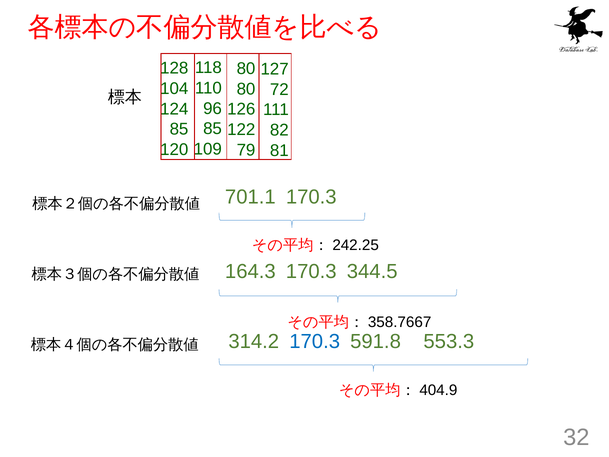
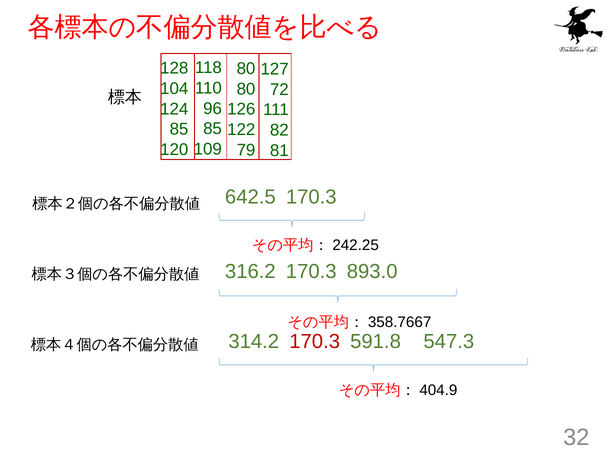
701.1: 701.1 -> 642.5
164.3: 164.3 -> 316.2
344.5: 344.5 -> 893.0
170.3 at (315, 342) colour: blue -> red
553.3: 553.3 -> 547.3
